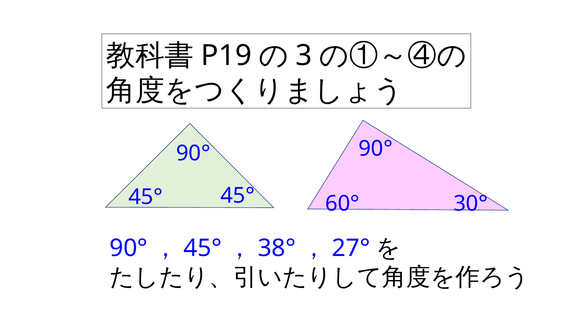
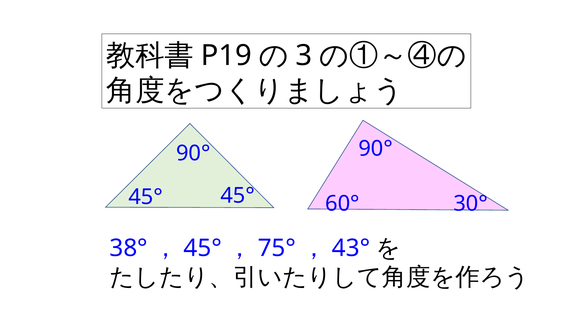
90° at (129, 249): 90° -> 38°
38°: 38° -> 75°
27°: 27° -> 43°
